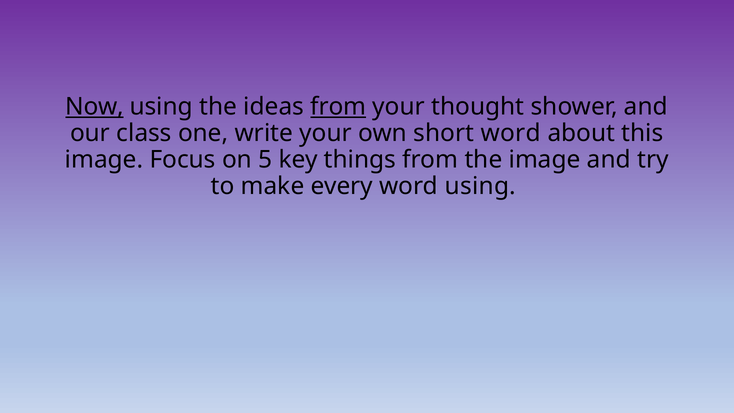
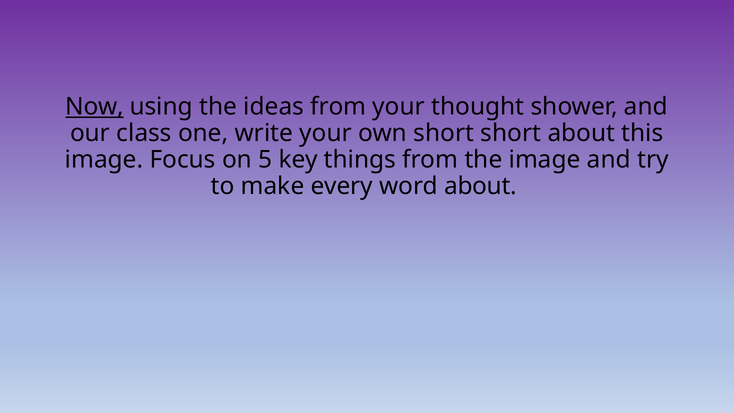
from at (338, 107) underline: present -> none
short word: word -> short
word using: using -> about
